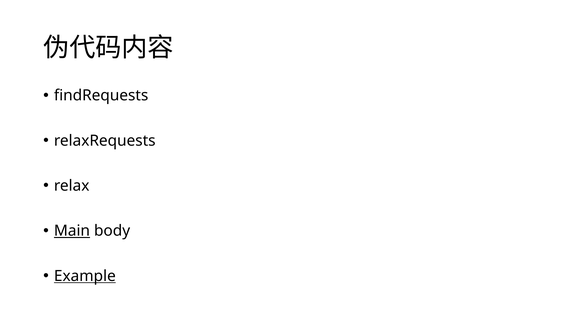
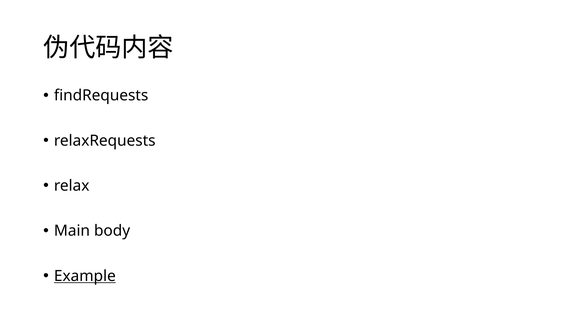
Main underline: present -> none
